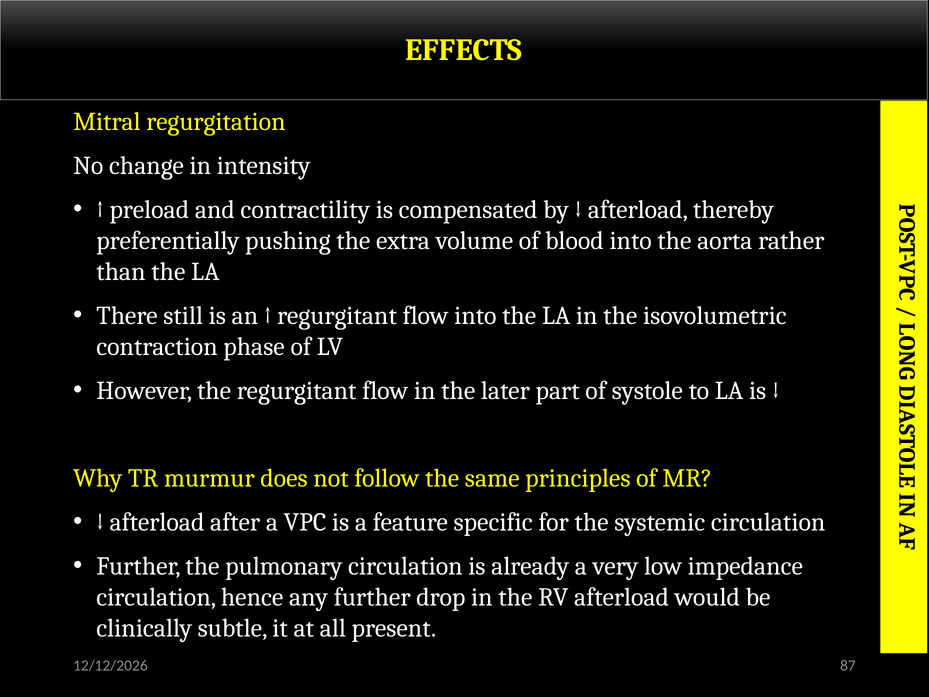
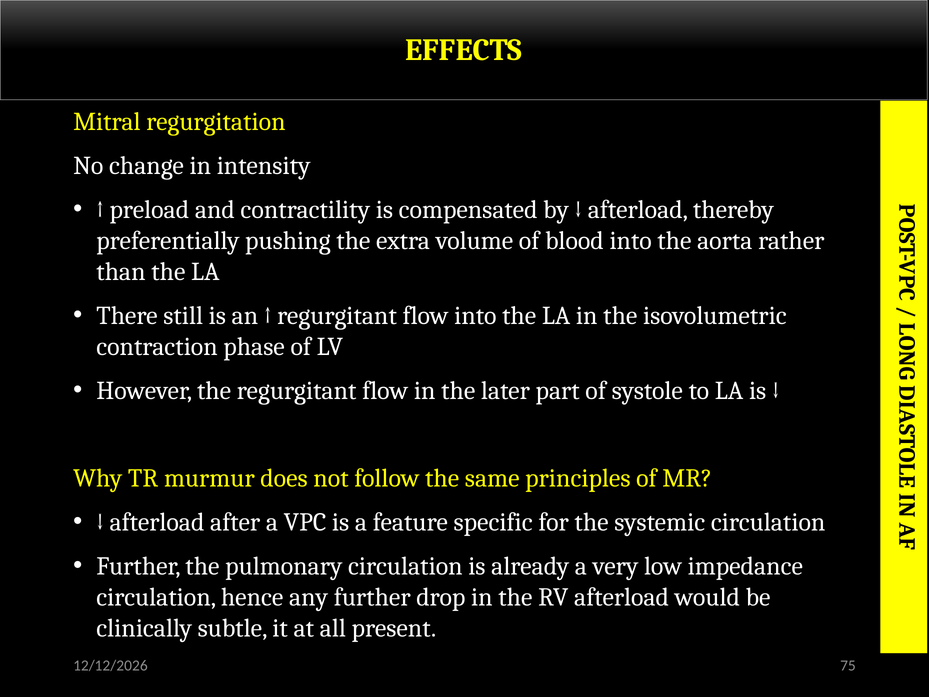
87: 87 -> 75
